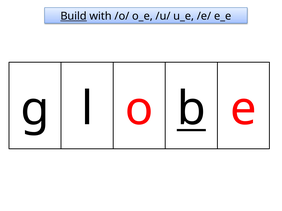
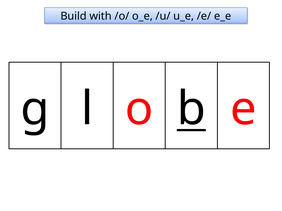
Build underline: present -> none
